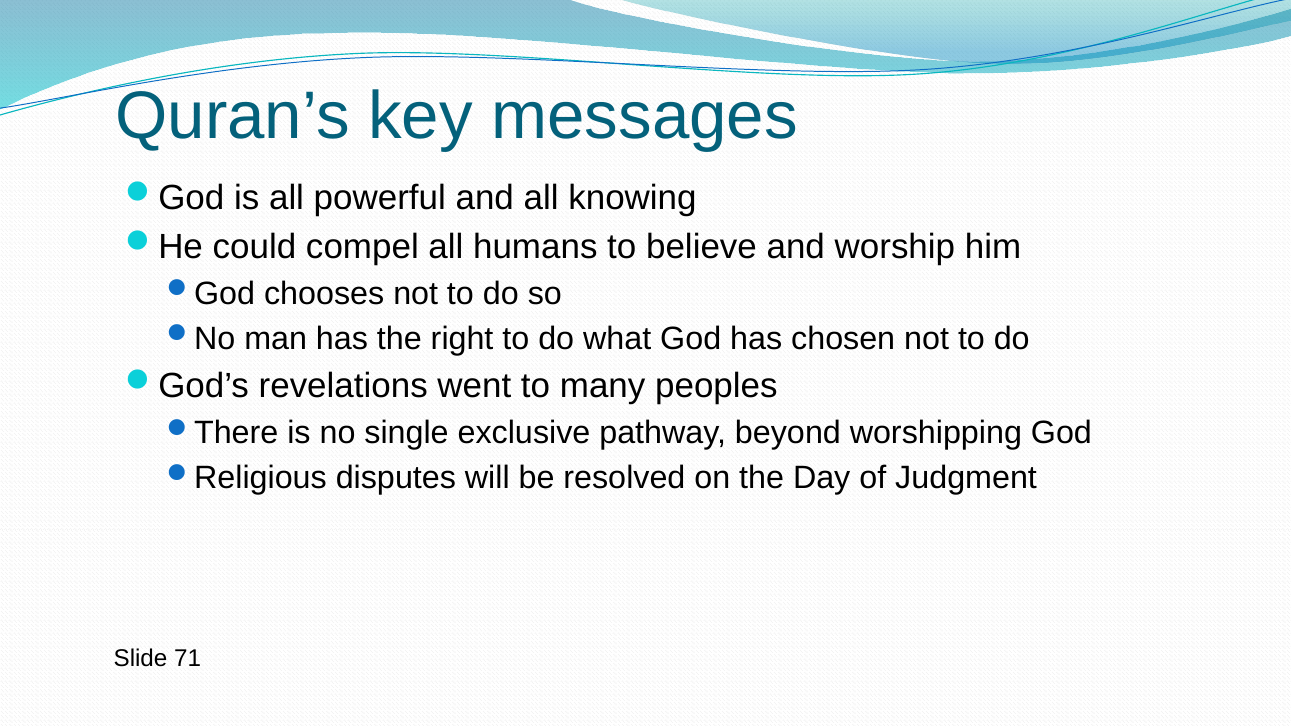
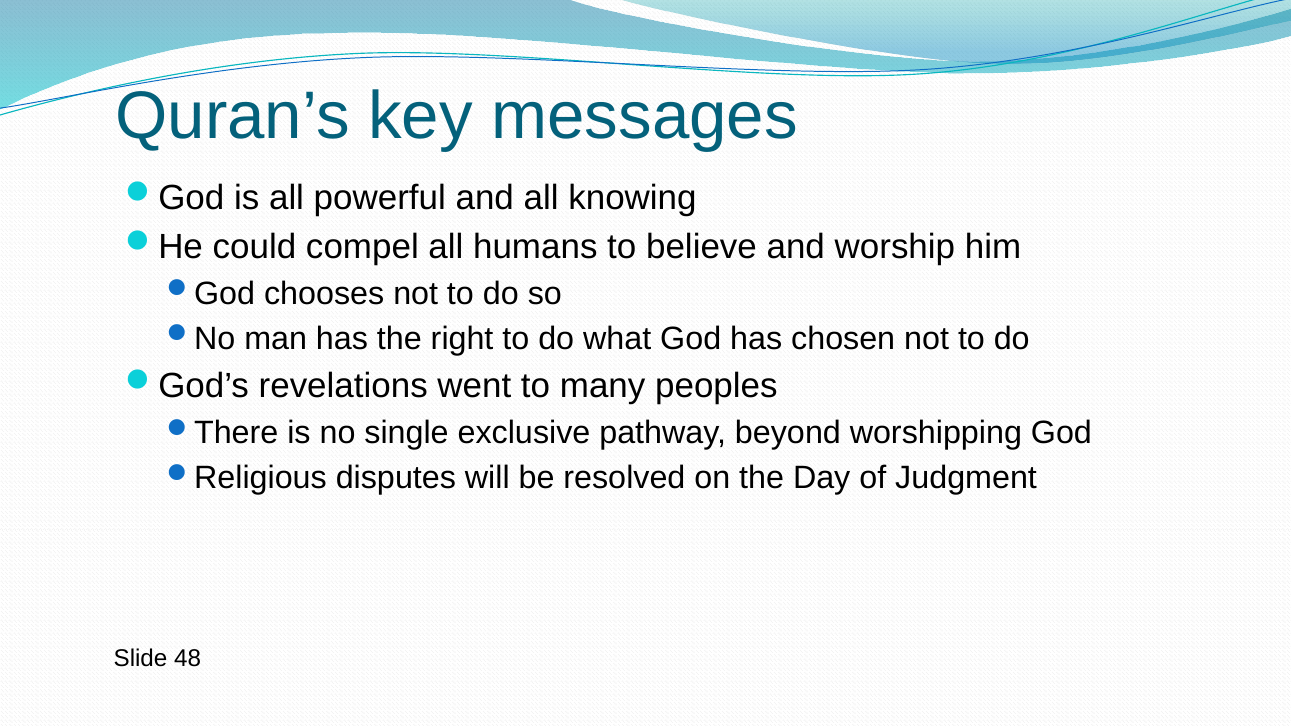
71: 71 -> 48
